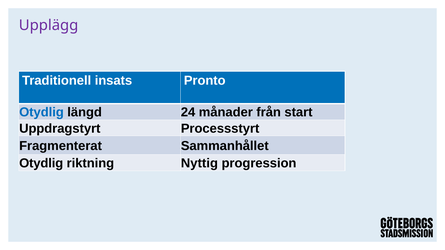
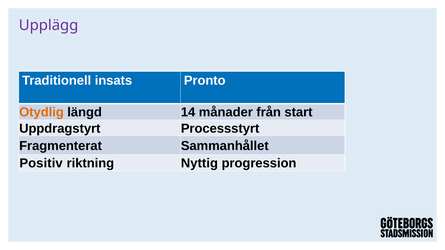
Otydlig at (41, 113) colour: blue -> orange
24: 24 -> 14
Otydlig at (41, 164): Otydlig -> Positiv
